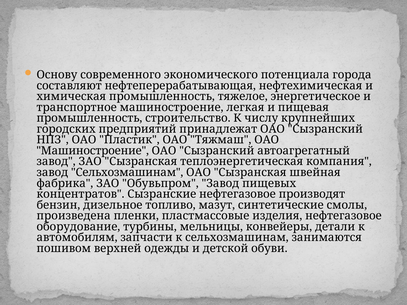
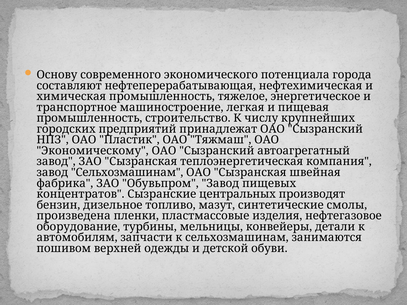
Машиностроение at (93, 151): Машиностроение -> Экономическому
Сызранские нефтегазовое: нефтегазовое -> центральных
